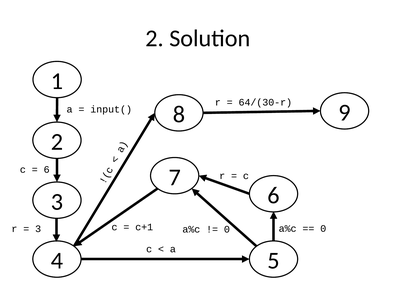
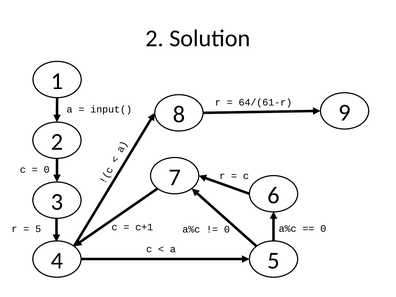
64/(30-r: 64/(30-r -> 64/(61-r
6 at (47, 170): 6 -> 0
3 at (38, 229): 3 -> 5
